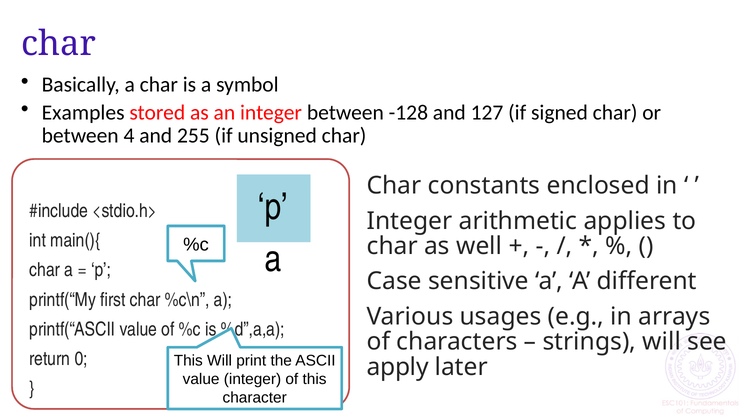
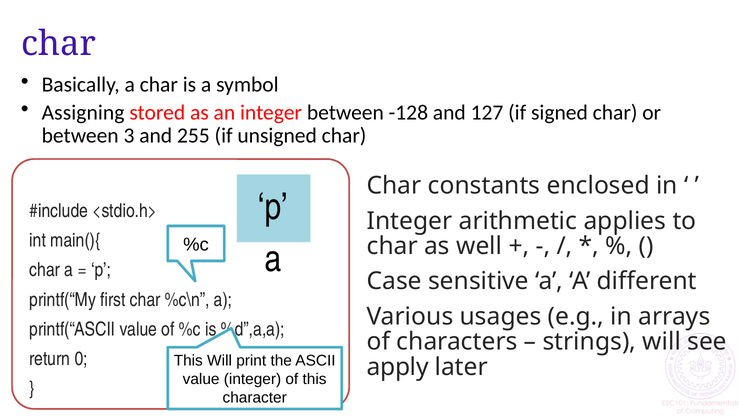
Examples: Examples -> Assigning
4: 4 -> 3
